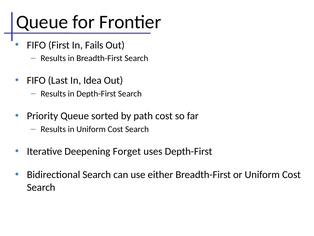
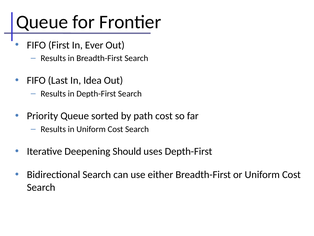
Fails: Fails -> Ever
Forget: Forget -> Should
